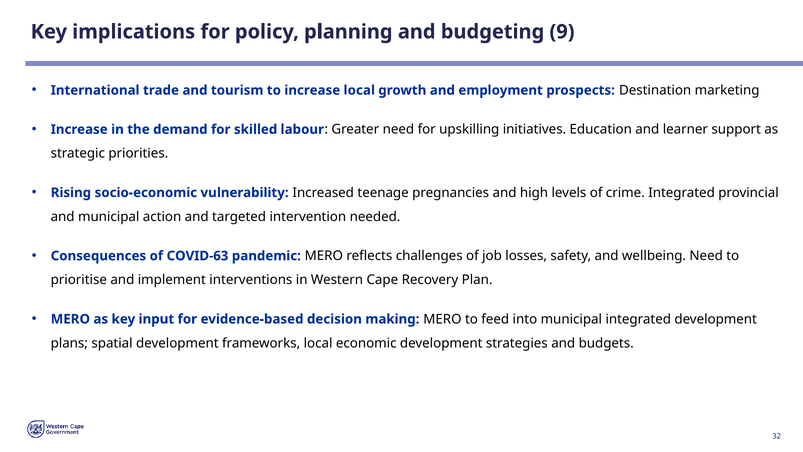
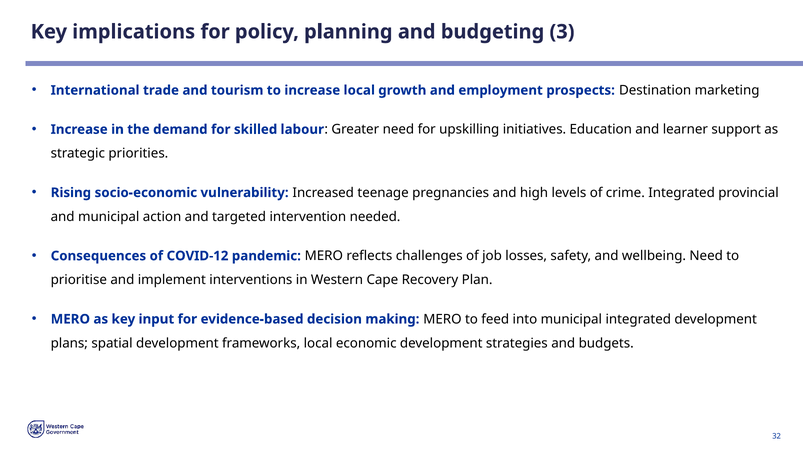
9: 9 -> 3
COVID-63: COVID-63 -> COVID-12
